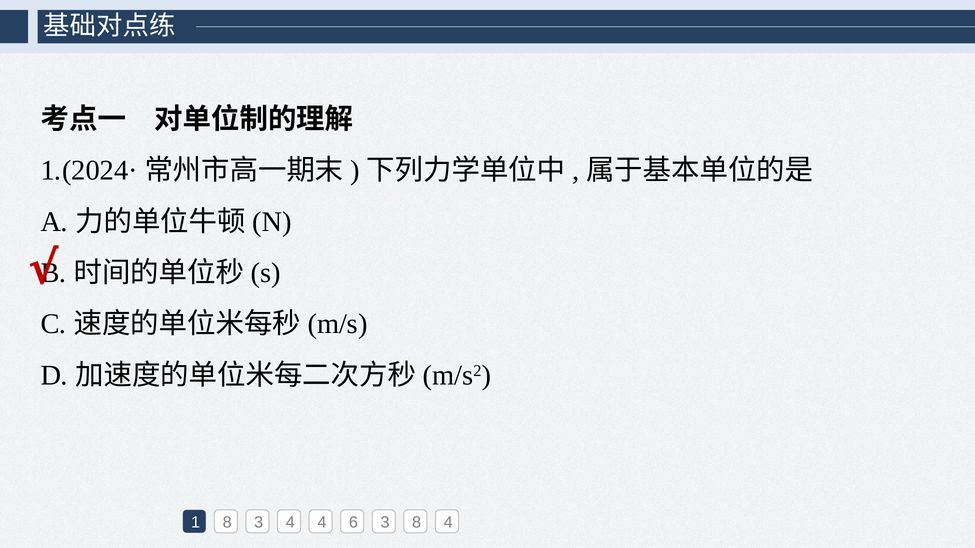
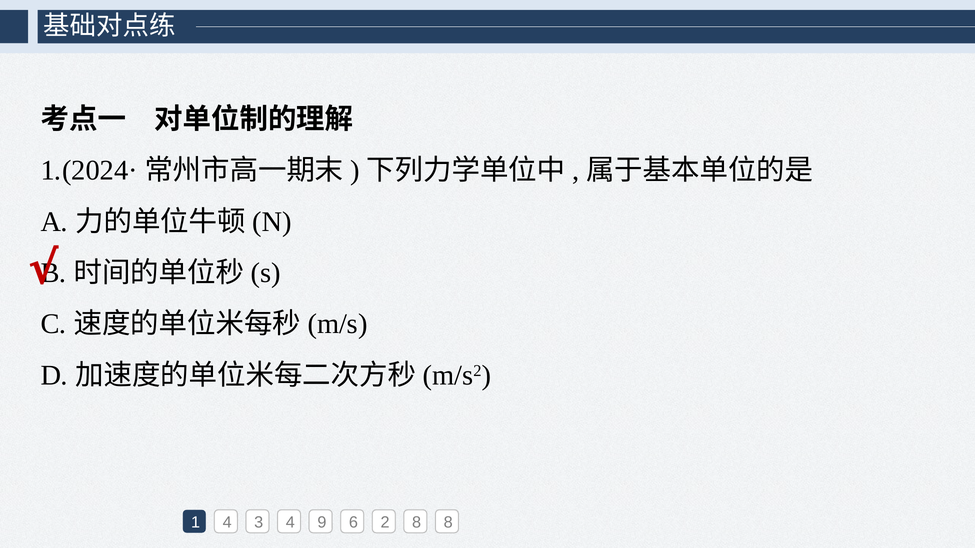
1 8: 8 -> 4
4 4: 4 -> 9
6 3: 3 -> 2
8 4: 4 -> 8
